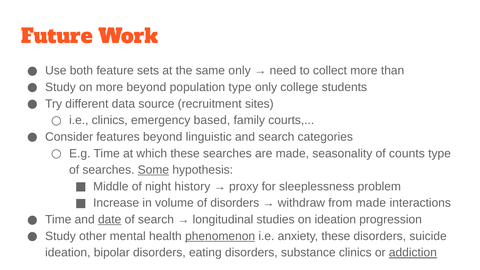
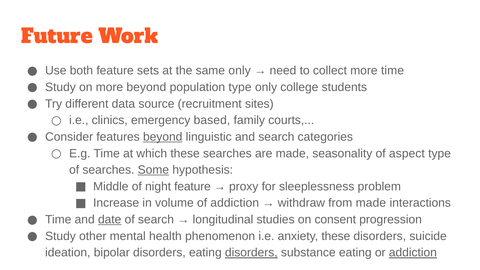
more than: than -> time
beyond at (163, 137) underline: none -> present
counts: counts -> aspect
night history: history -> feature
of disorders: disorders -> addiction
on ideation: ideation -> consent
phenomenon underline: present -> none
disorders at (251, 253) underline: none -> present
substance clinics: clinics -> eating
